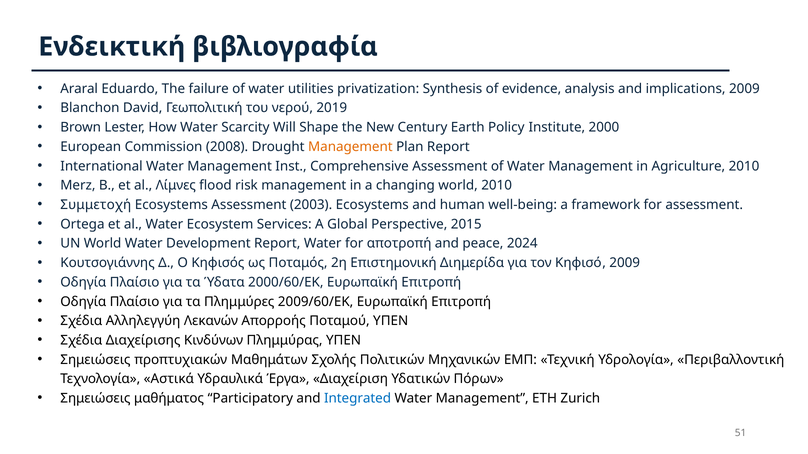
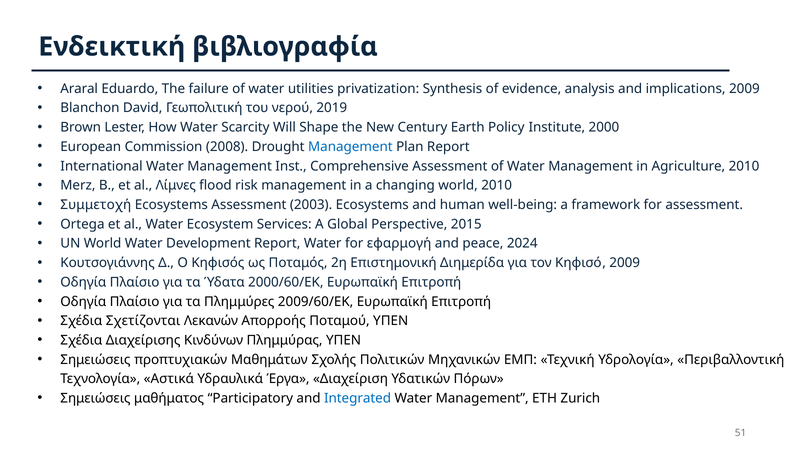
Management at (350, 147) colour: orange -> blue
αποτροπή: αποτροπή -> εφαρμογή
Αλληλεγγύη: Αλληλεγγύη -> Σχετίζονται
